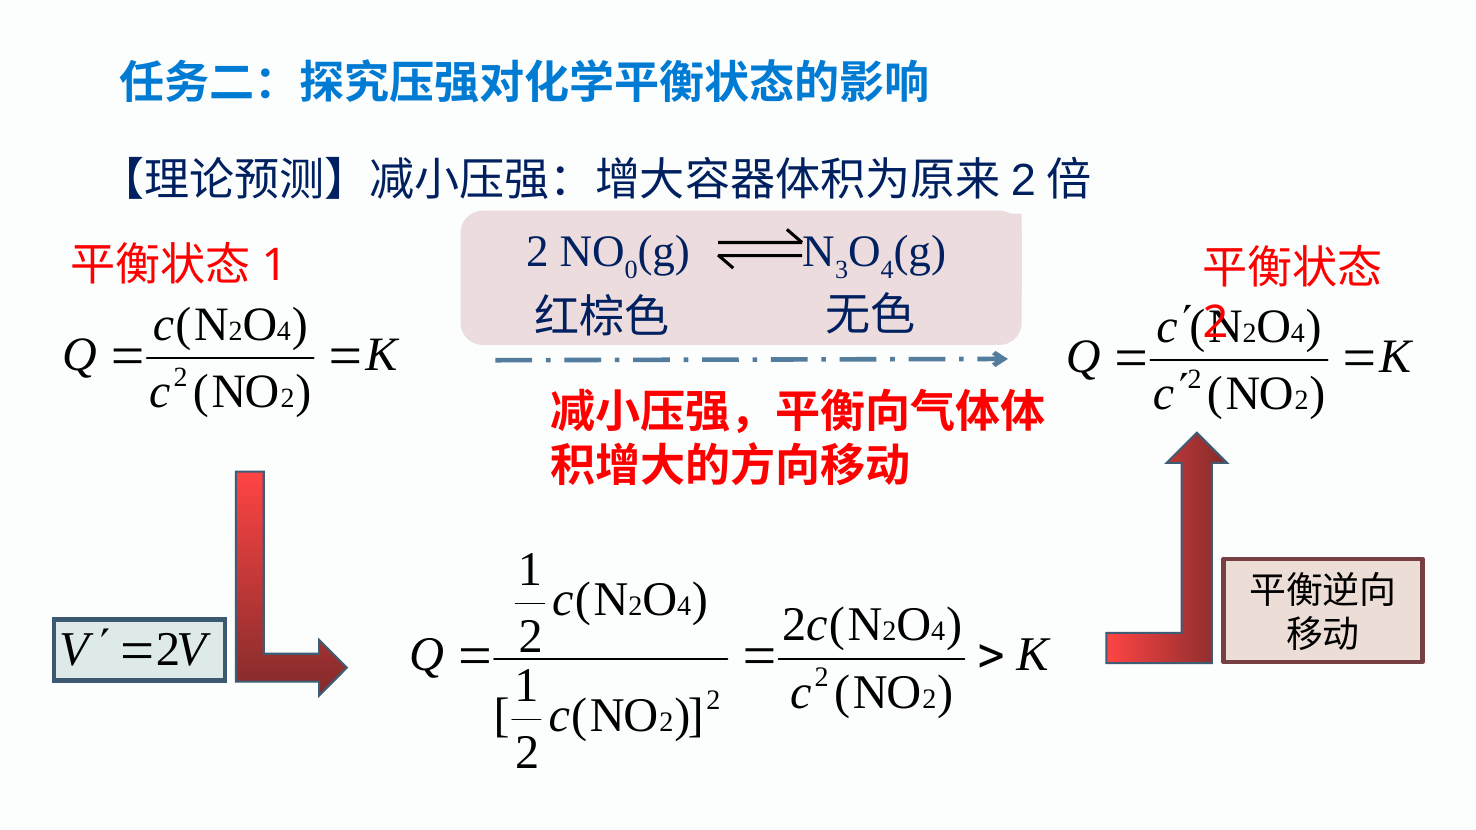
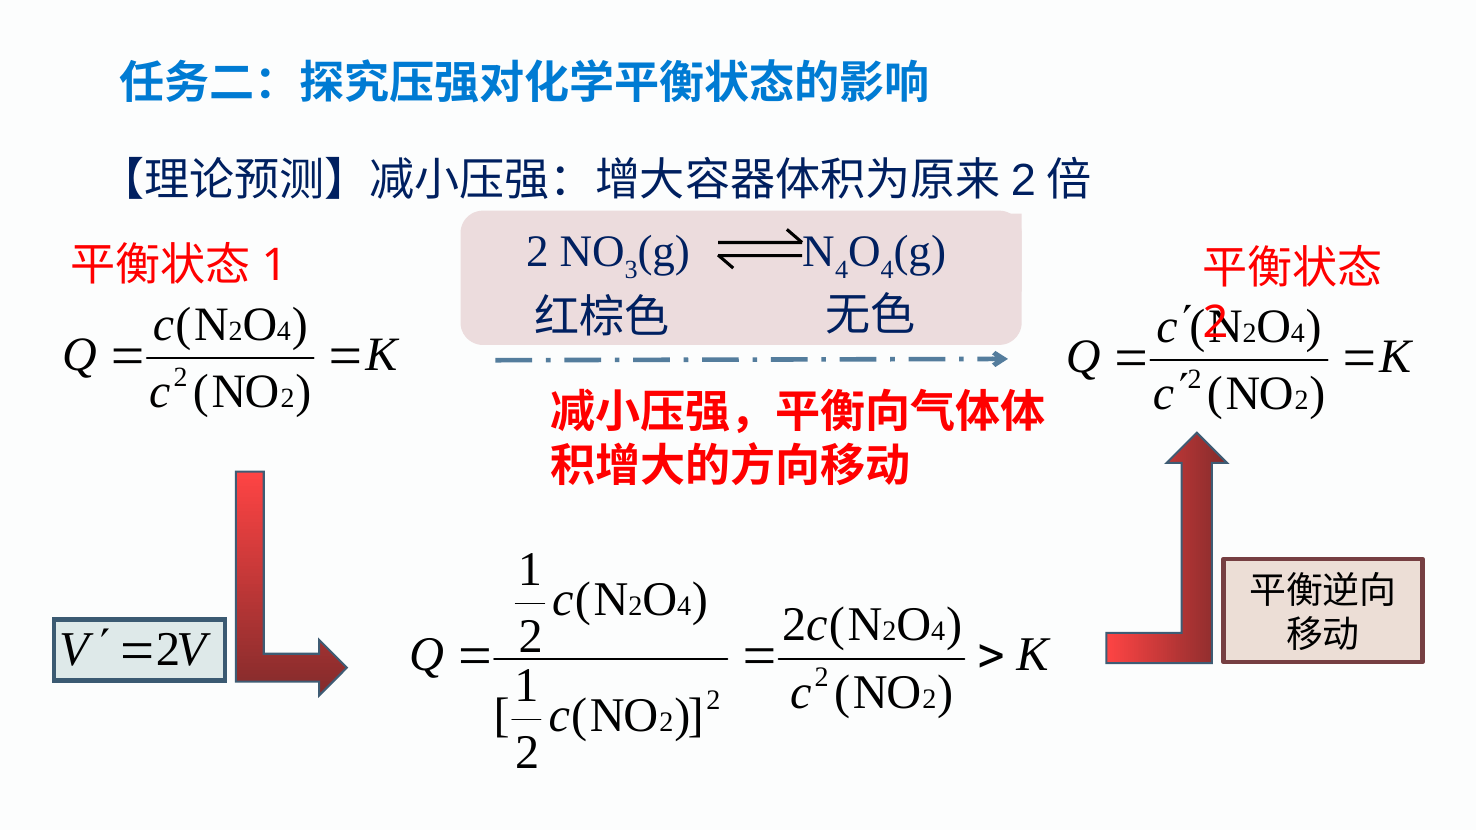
0: 0 -> 3
3 at (842, 270): 3 -> 4
